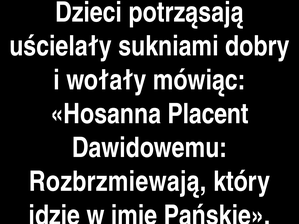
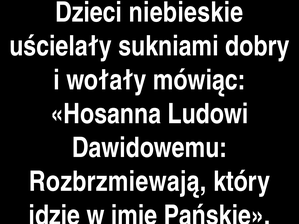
potrząsają: potrząsają -> niebieskie
Placent: Placent -> Ludowi
